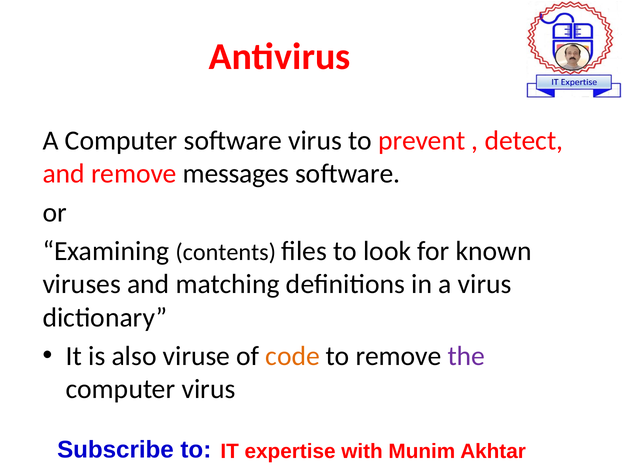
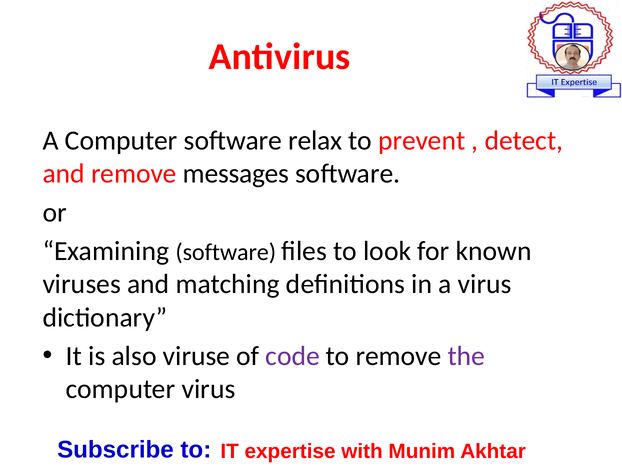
software virus: virus -> relax
Examining contents: contents -> software
code colour: orange -> purple
